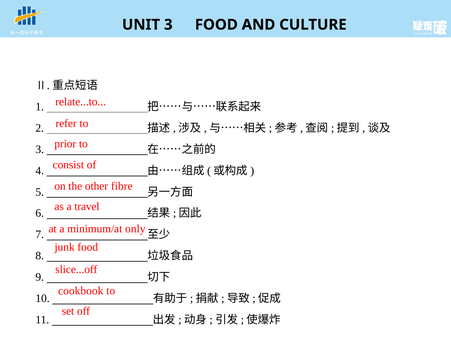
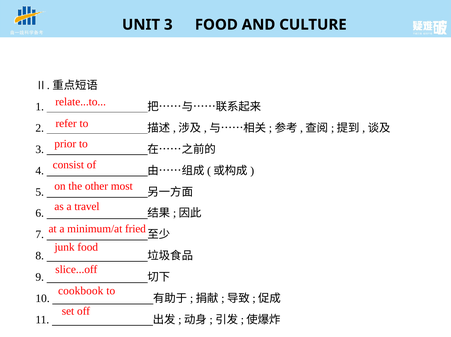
fibre: fibre -> most
only: only -> fried
